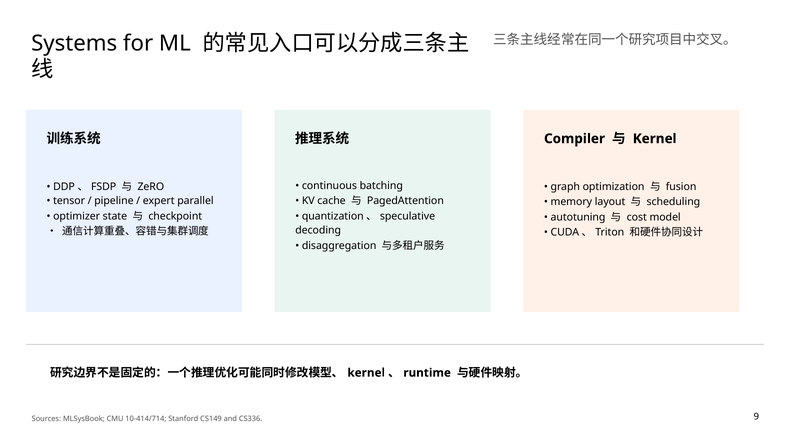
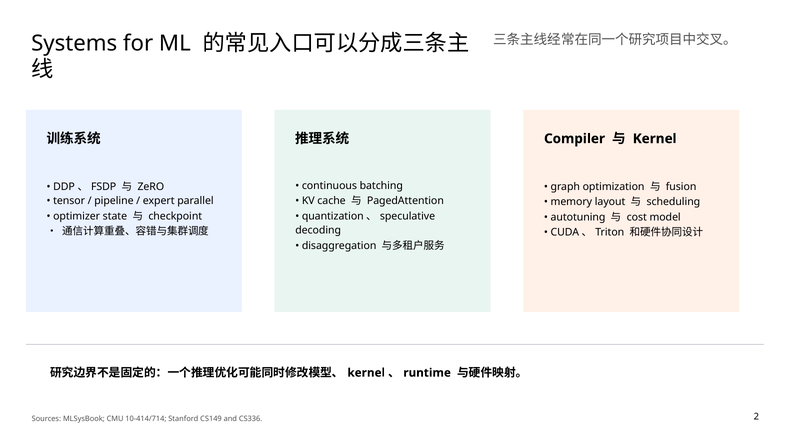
9: 9 -> 2
